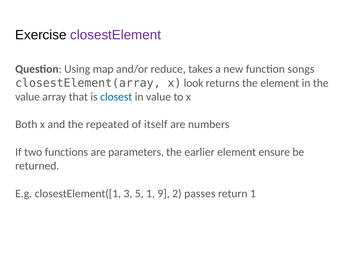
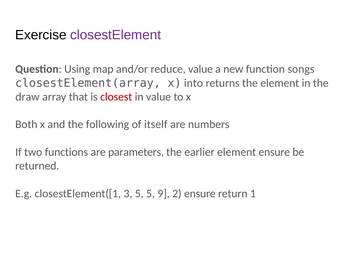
reduce takes: takes -> value
look: look -> into
value at (28, 97): value -> draw
closest colour: blue -> red
repeated: repeated -> following
5 1: 1 -> 5
2 passes: passes -> ensure
